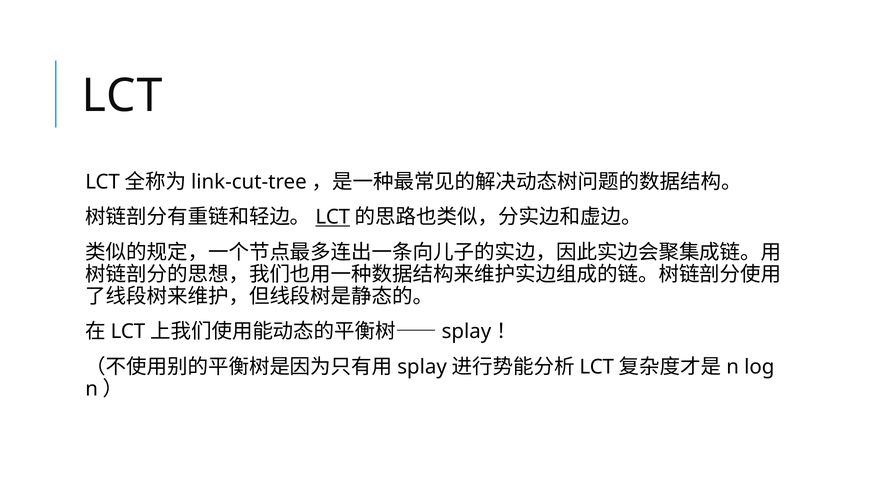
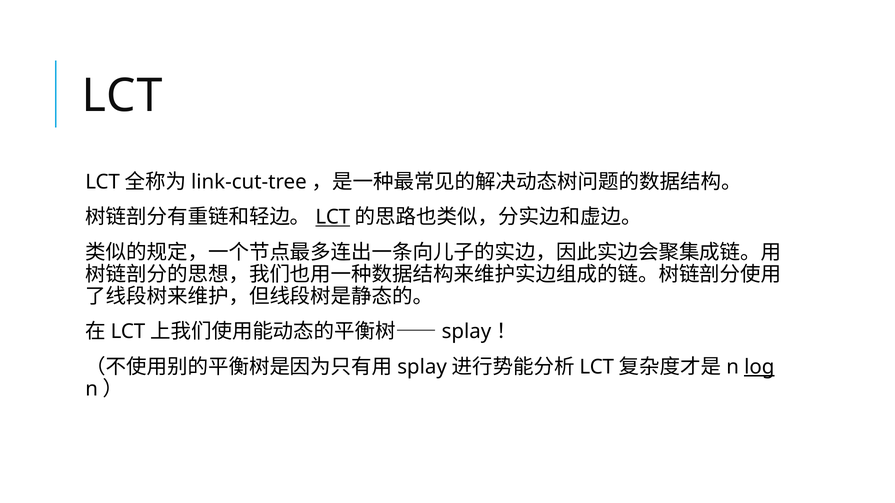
log underline: none -> present
